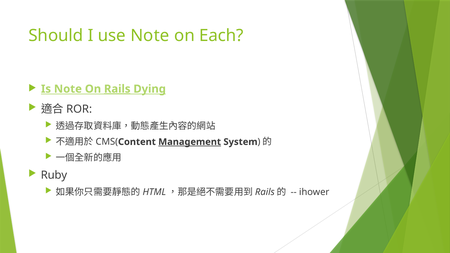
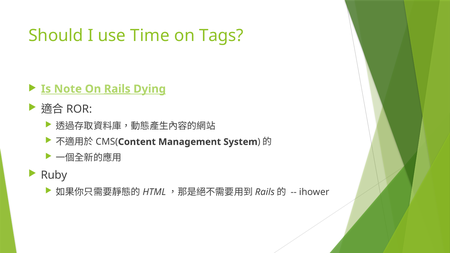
use Note: Note -> Time
Each: Each -> Tags
Management underline: present -> none
